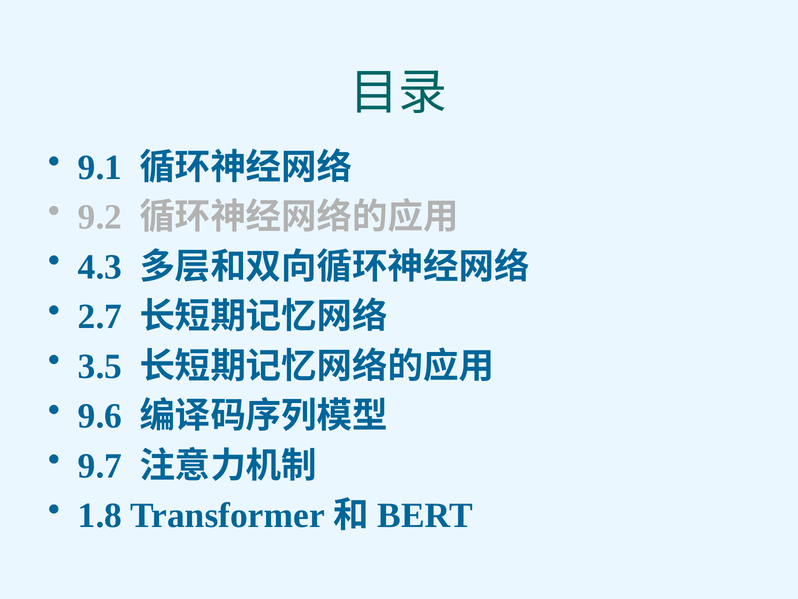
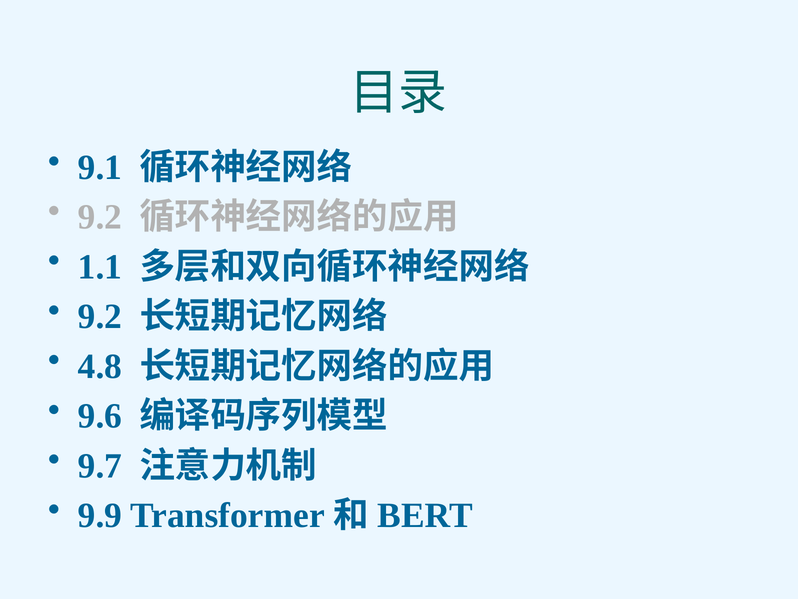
4.3: 4.3 -> 1.1
2.7 at (100, 316): 2.7 -> 9.2
3.5: 3.5 -> 4.8
1.8: 1.8 -> 9.9
